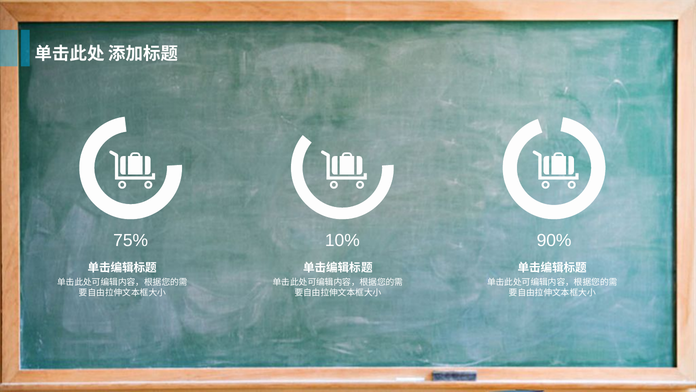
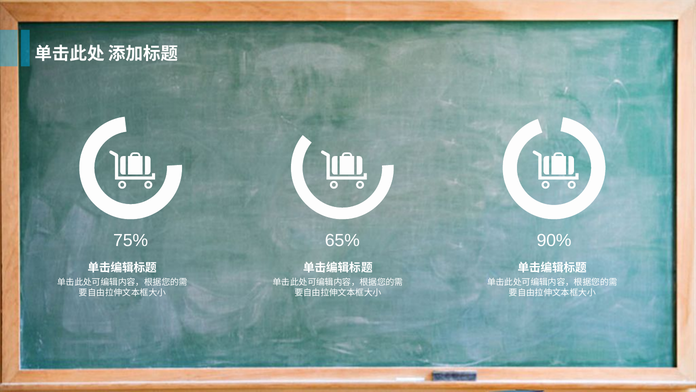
10%: 10% -> 65%
